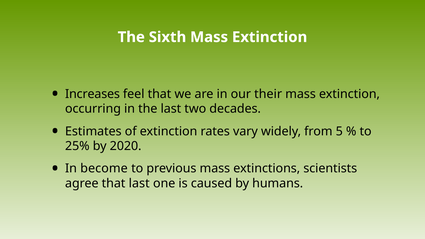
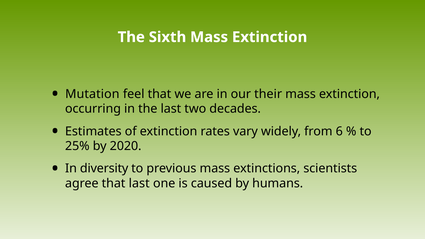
Increases: Increases -> Mutation
5: 5 -> 6
become: become -> diversity
